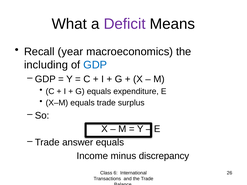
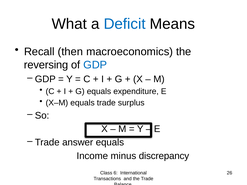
Deficit colour: purple -> blue
year: year -> then
including: including -> reversing
